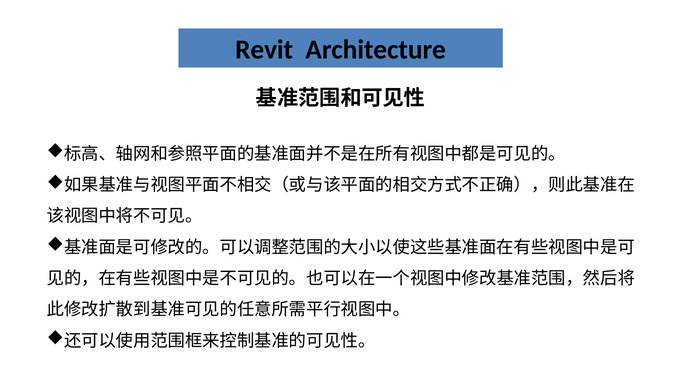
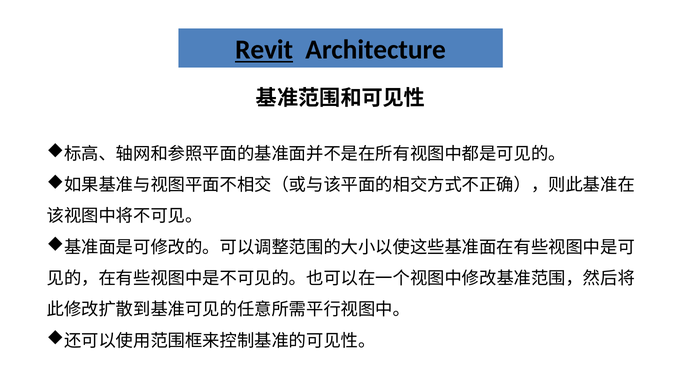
Revit underline: none -> present
